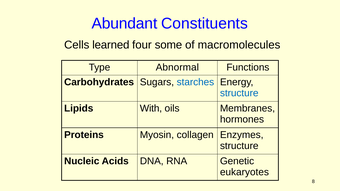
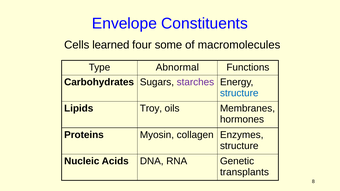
Abundant: Abundant -> Envelope
starches colour: blue -> purple
With: With -> Troy
eukaryotes: eukaryotes -> transplants
